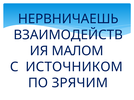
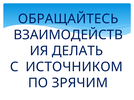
НЕРВНИЧАЕШЬ: НЕРВНИЧАЕШЬ -> ОБРАЩАЙТЕСЬ
МАЛОМ: МАЛОМ -> ДЕЛАТЬ
